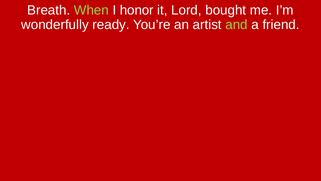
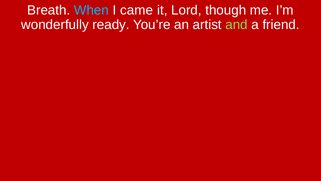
When colour: light green -> light blue
honor: honor -> came
bought: bought -> though
